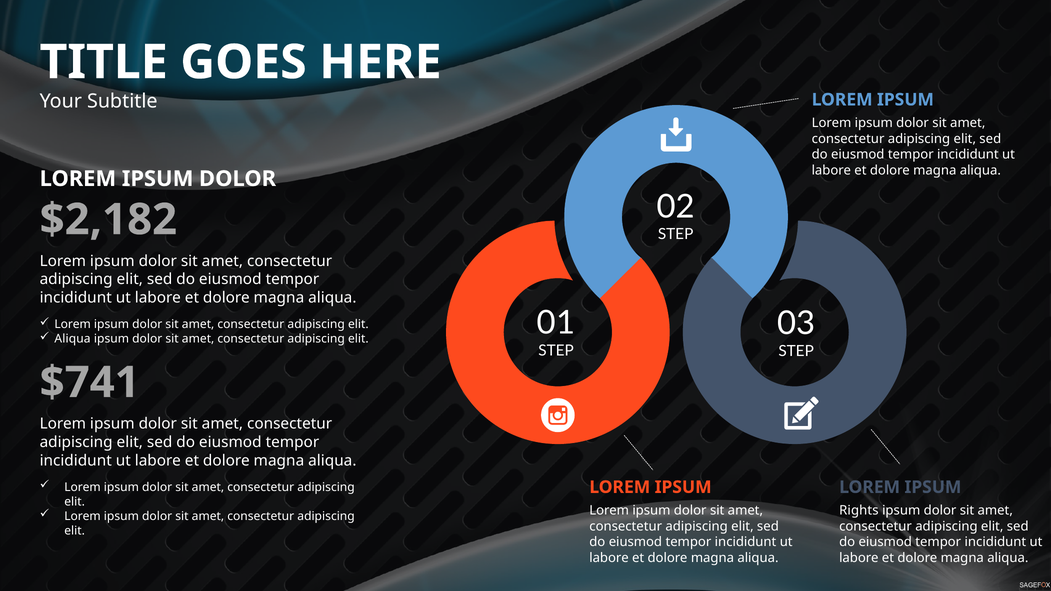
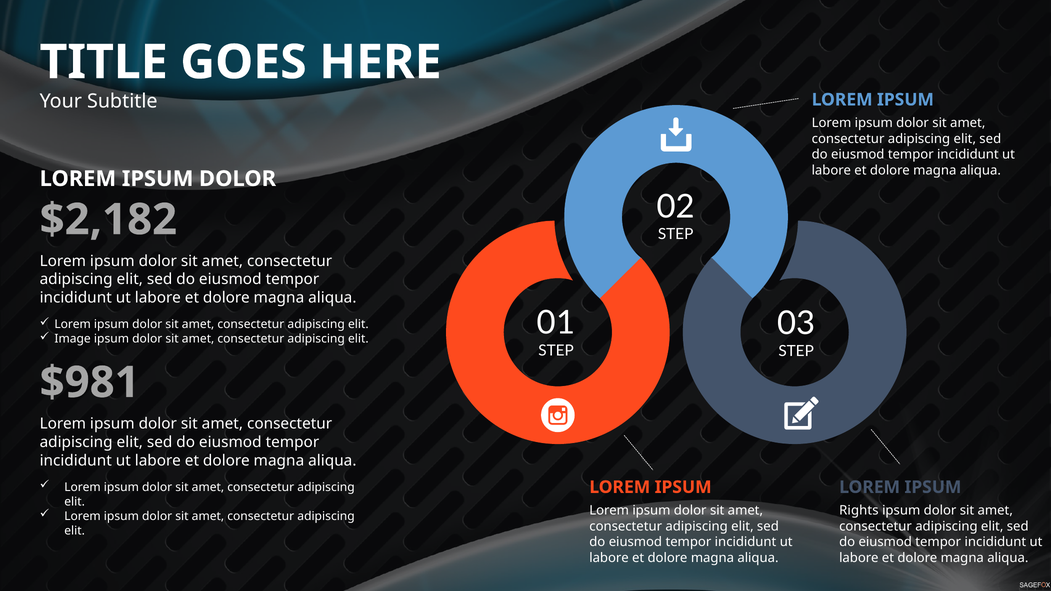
Aliqua at (73, 339): Aliqua -> Image
$741: $741 -> $981
